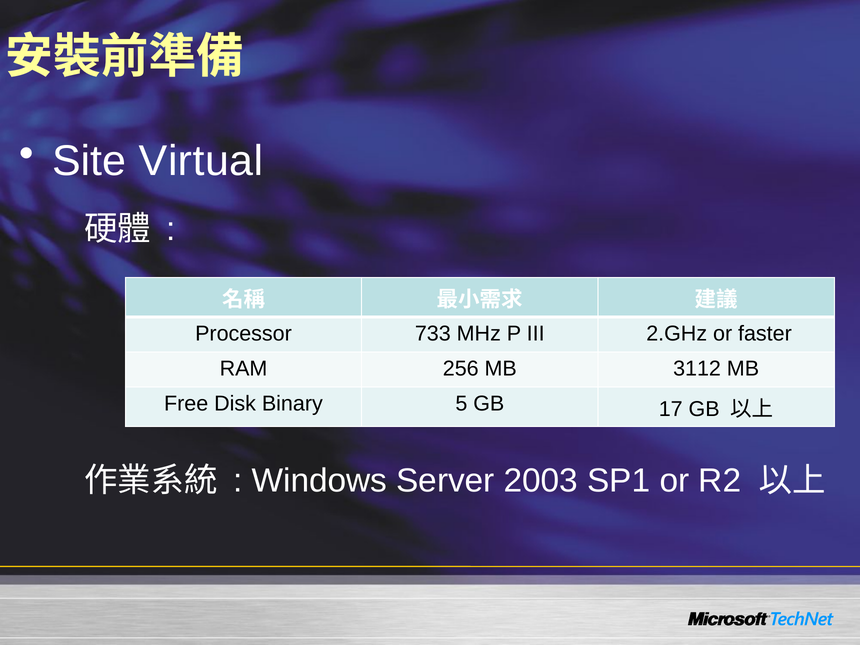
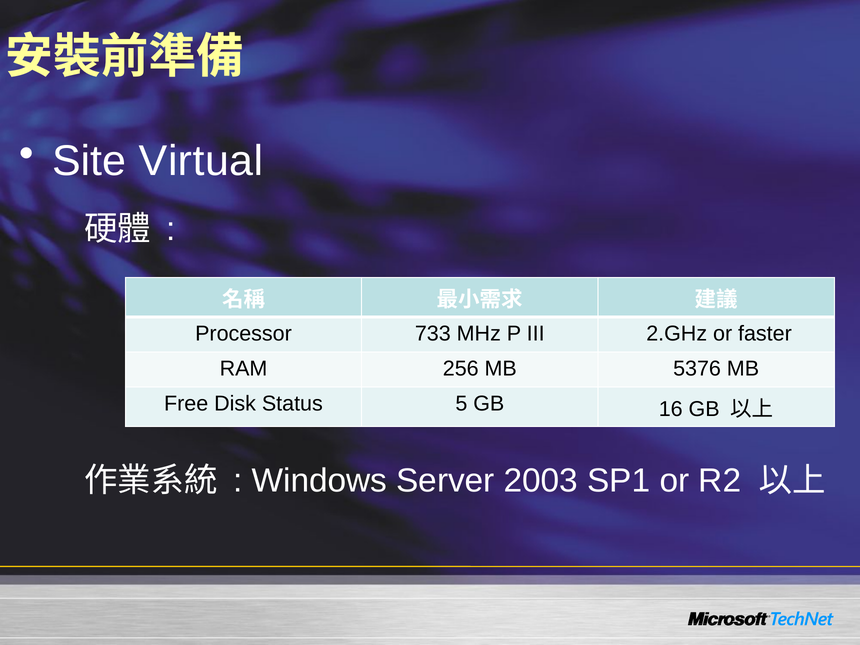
3112: 3112 -> 5376
Binary: Binary -> Status
17: 17 -> 16
